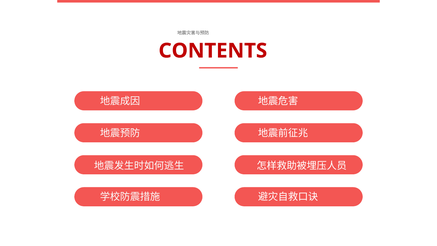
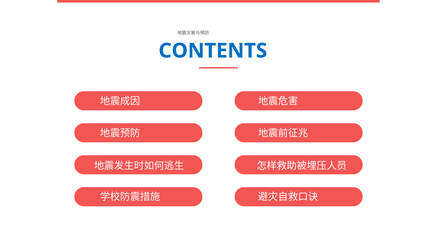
CONTENTS colour: red -> blue
